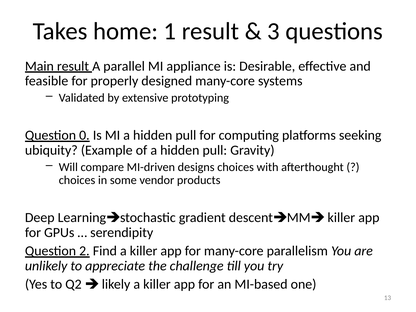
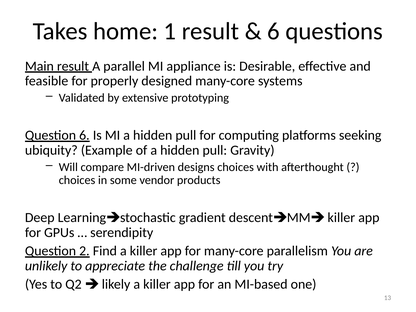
3 at (274, 31): 3 -> 6
Question 0: 0 -> 6
